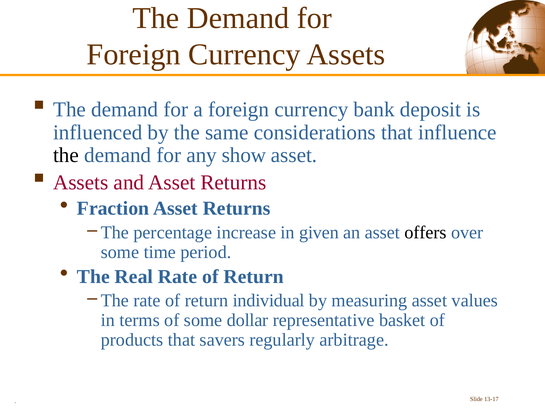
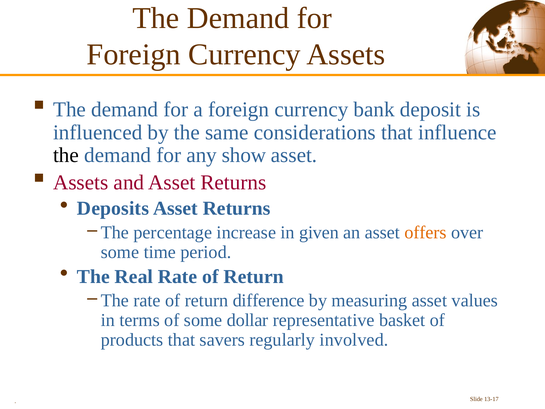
Fraction: Fraction -> Deposits
offers colour: black -> orange
individual: individual -> difference
arbitrage: arbitrage -> involved
